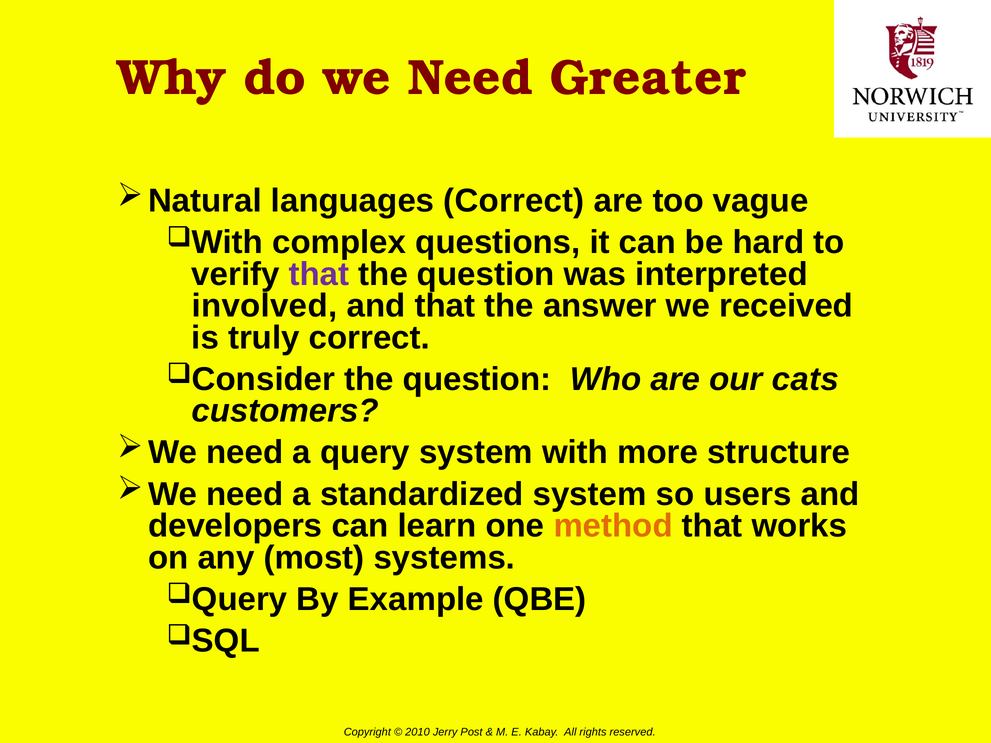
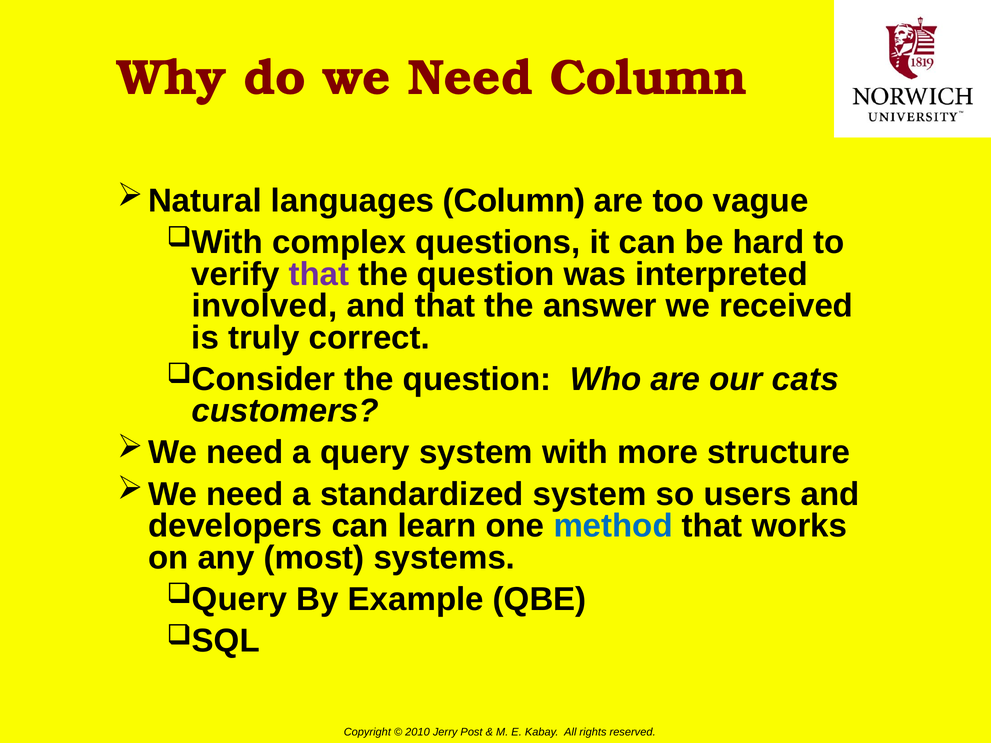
Need Greater: Greater -> Column
languages Correct: Correct -> Column
method colour: orange -> blue
